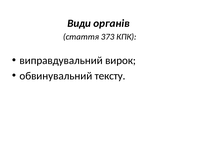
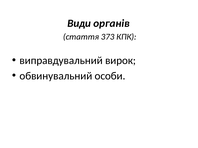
тексту: тексту -> особи
